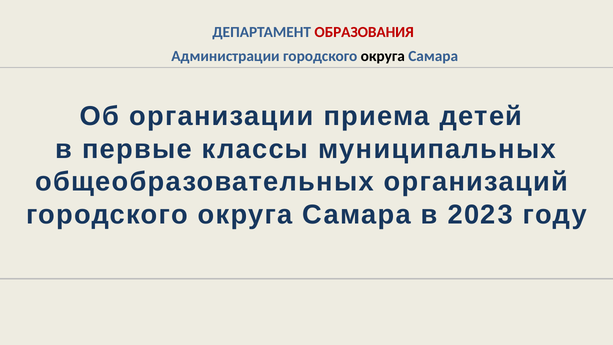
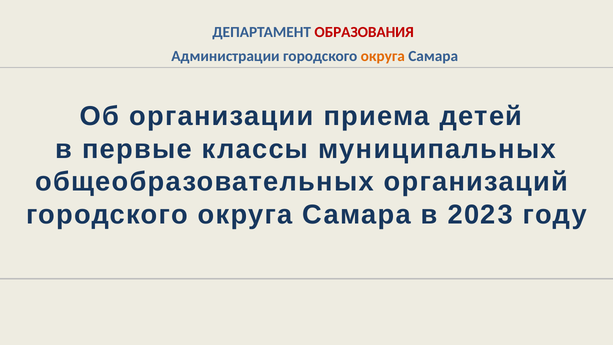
округа at (383, 56) colour: black -> orange
